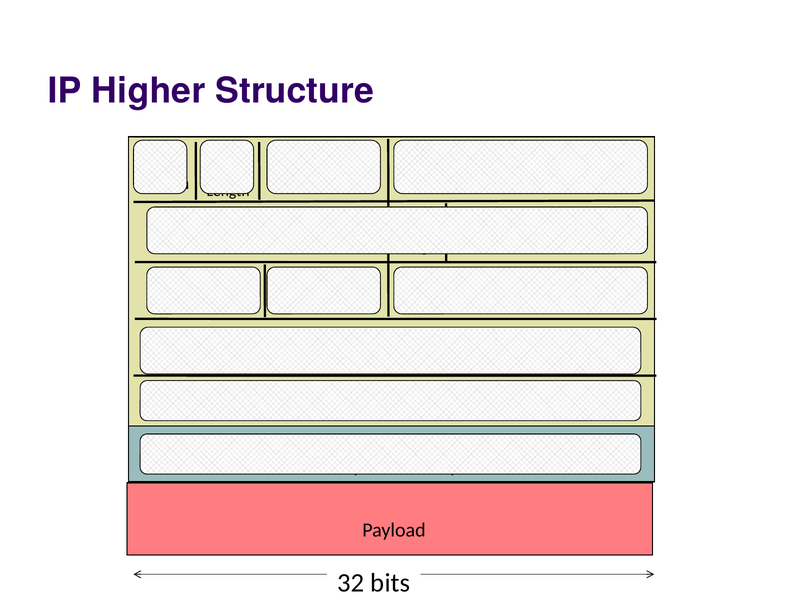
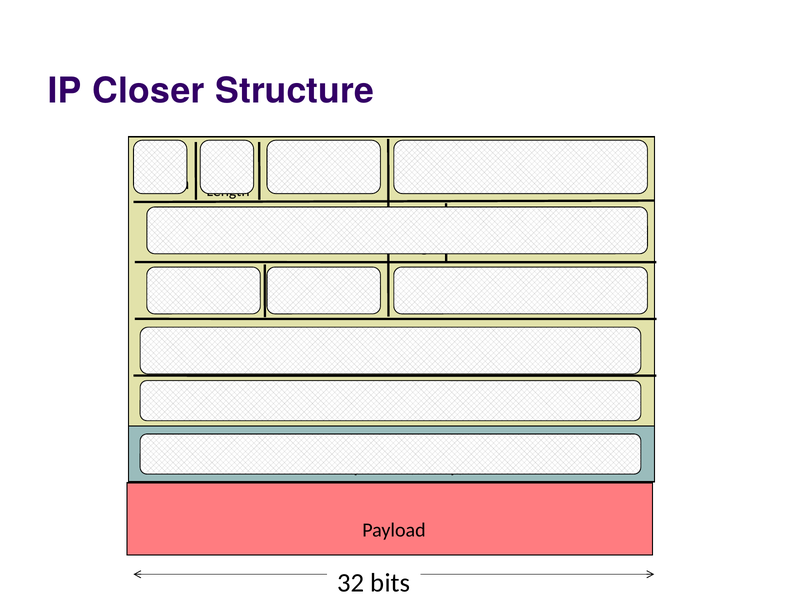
Higher: Higher -> Closer
